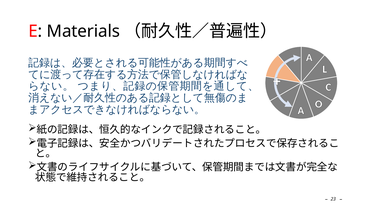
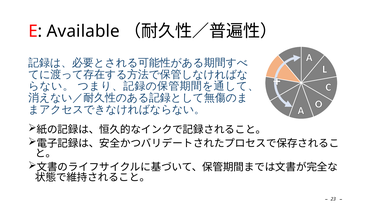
Materials: Materials -> Available
